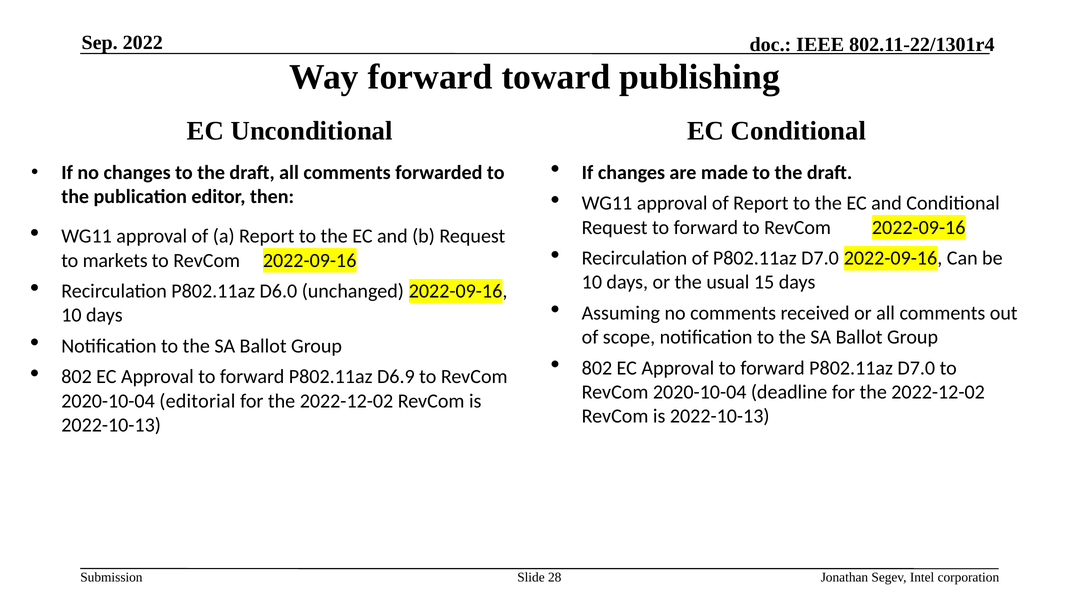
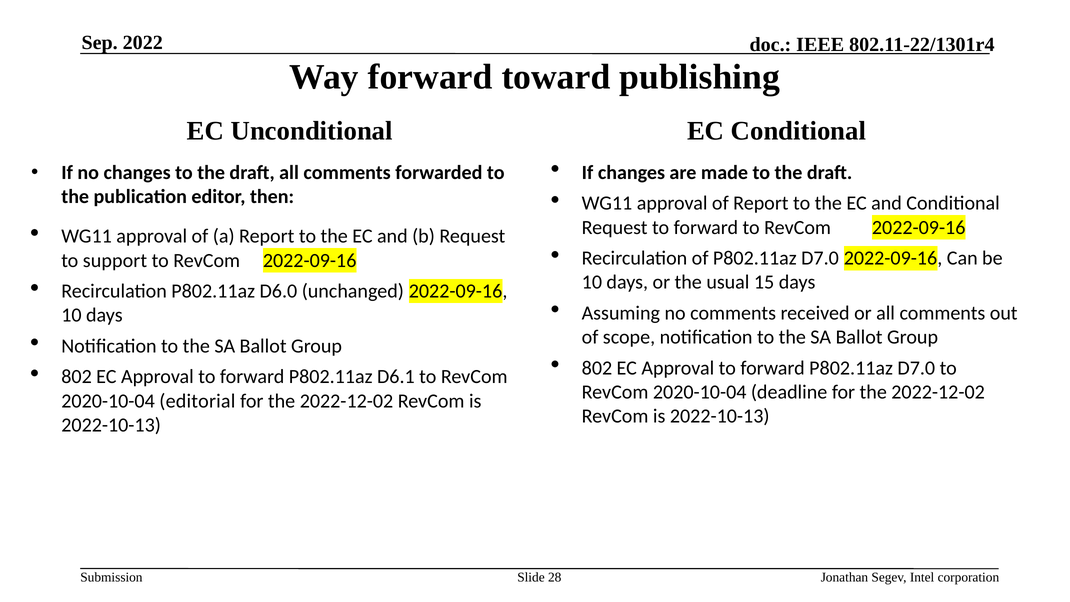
markets: markets -> support
D6.9: D6.9 -> D6.1
